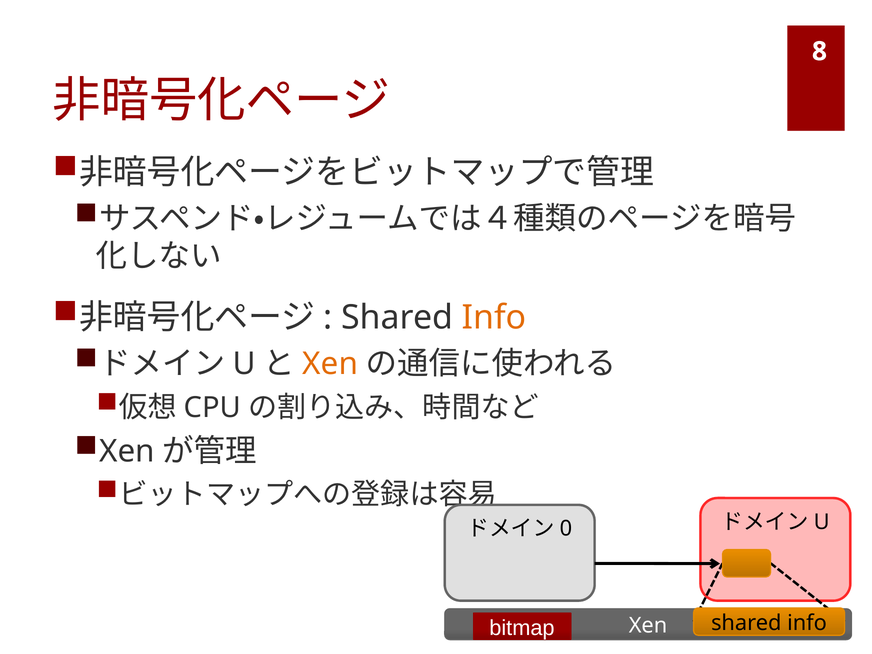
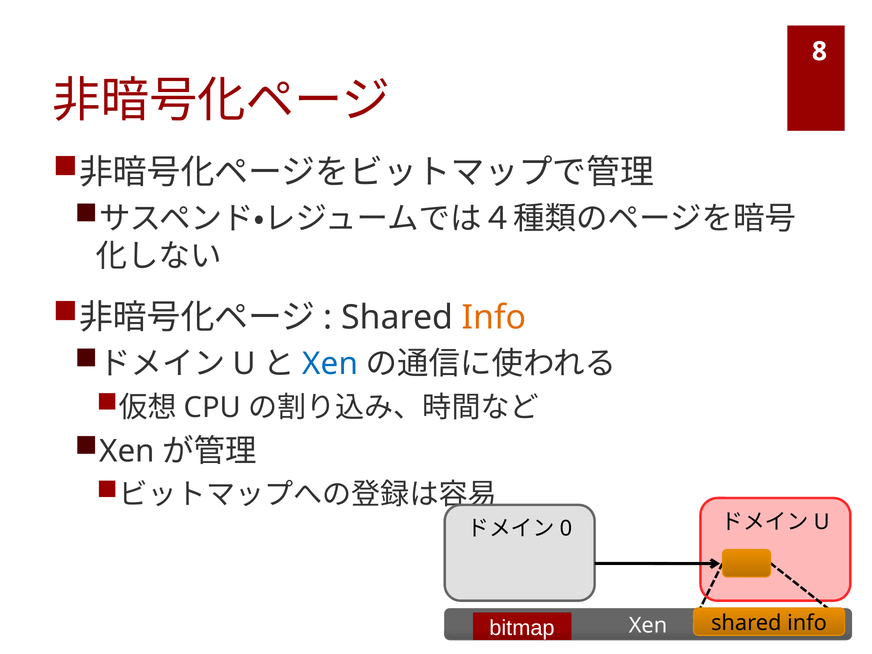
Xen at (330, 364) colour: orange -> blue
